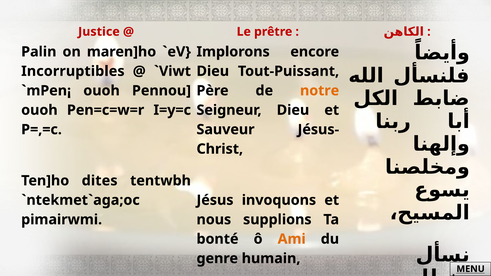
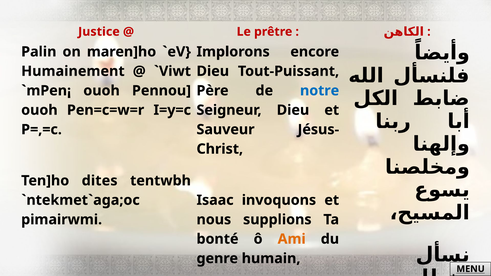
Incorruptibles: Incorruptibles -> Humainement
notre colour: orange -> blue
Jésus: Jésus -> Isaac
